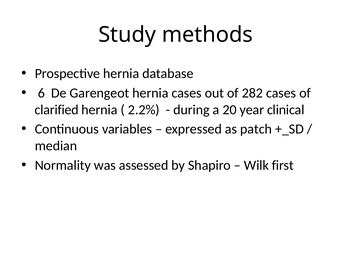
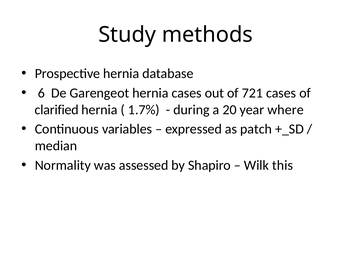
282: 282 -> 721
2.2%: 2.2% -> 1.7%
clinical: clinical -> where
first: first -> this
